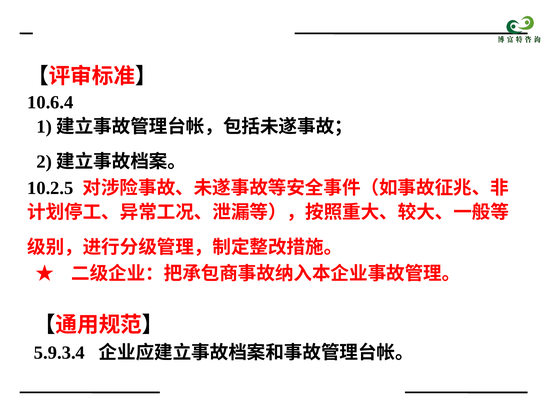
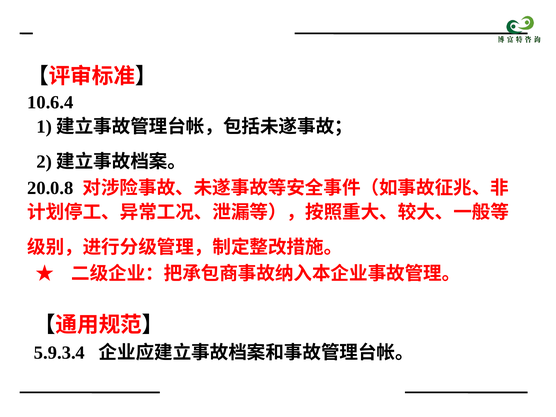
10.2.5: 10.2.5 -> 20.0.8
